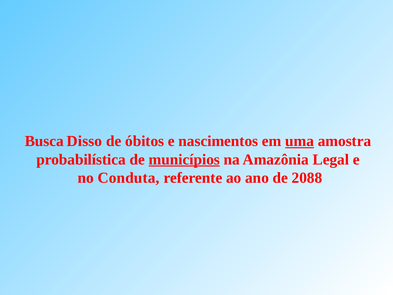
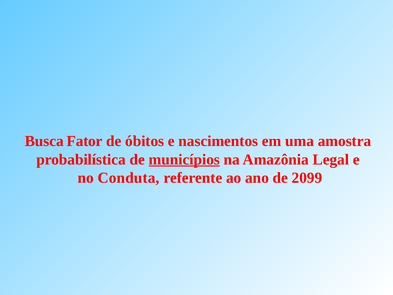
Disso: Disso -> Fator
uma underline: present -> none
2088: 2088 -> 2099
